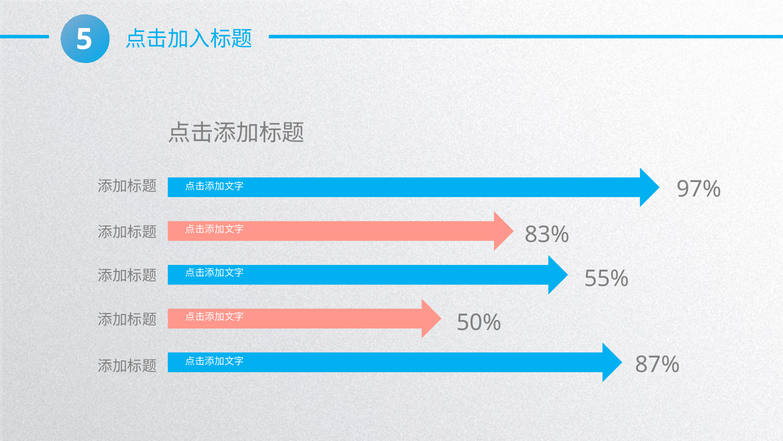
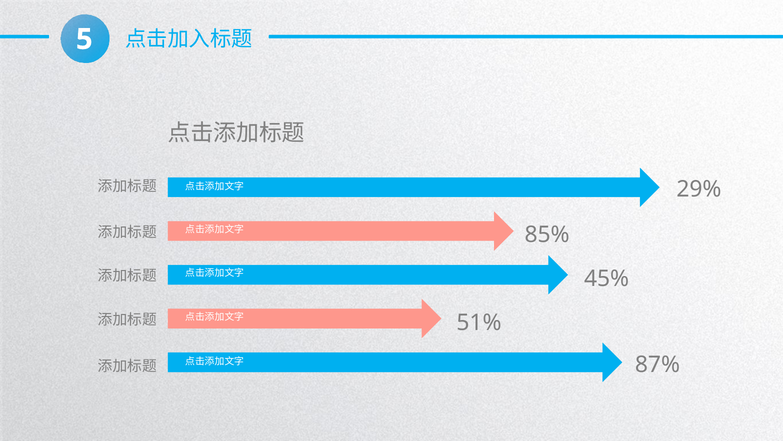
97%: 97% -> 29%
83%: 83% -> 85%
55%: 55% -> 45%
50%: 50% -> 51%
